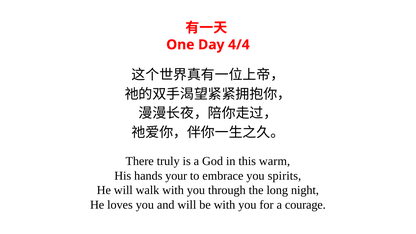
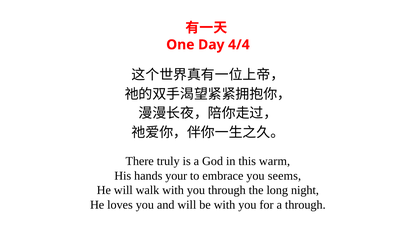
spirits: spirits -> seems
a courage: courage -> through
